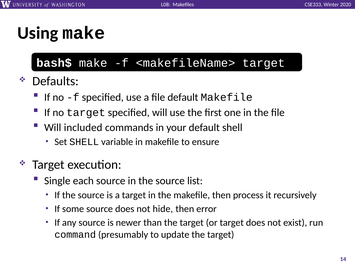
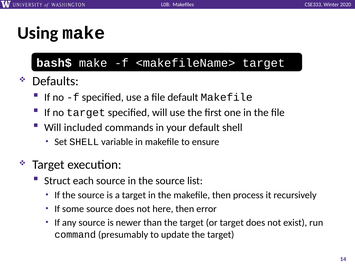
Single: Single -> Struct
hide: hide -> here
